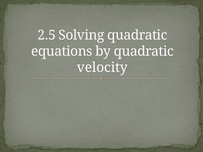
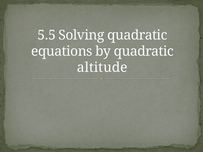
2.5: 2.5 -> 5.5
velocity: velocity -> altitude
